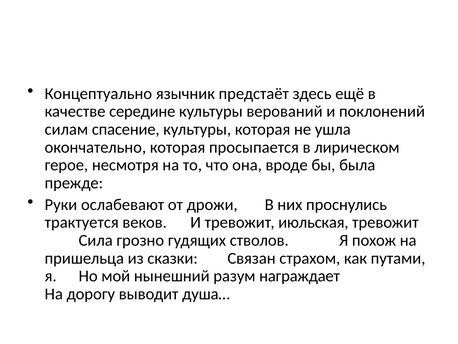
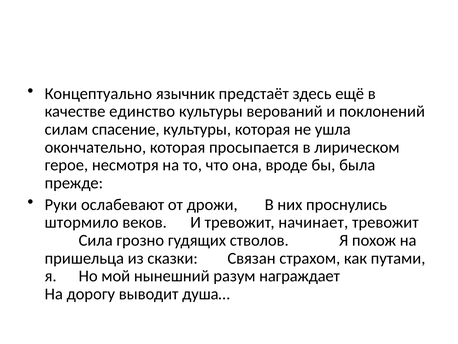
середине: середине -> единство
трактуется: трактуется -> штормило
июльская: июльская -> начинает
